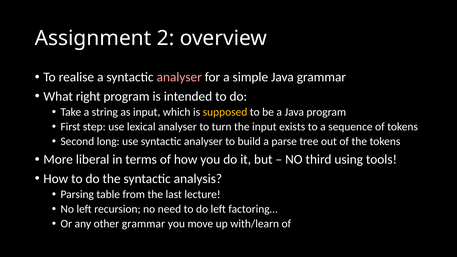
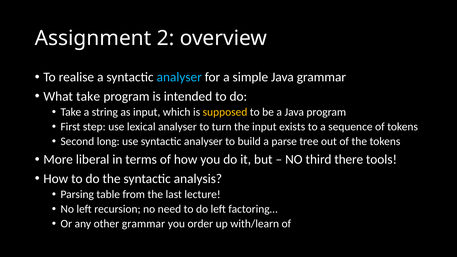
analyser at (179, 77) colour: pink -> light blue
What right: right -> take
using: using -> there
move: move -> order
